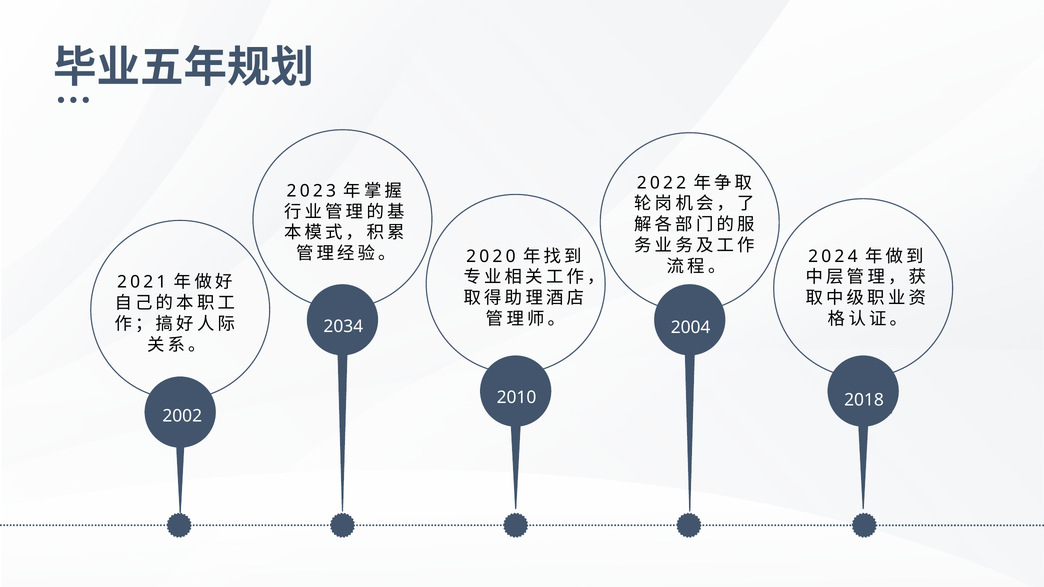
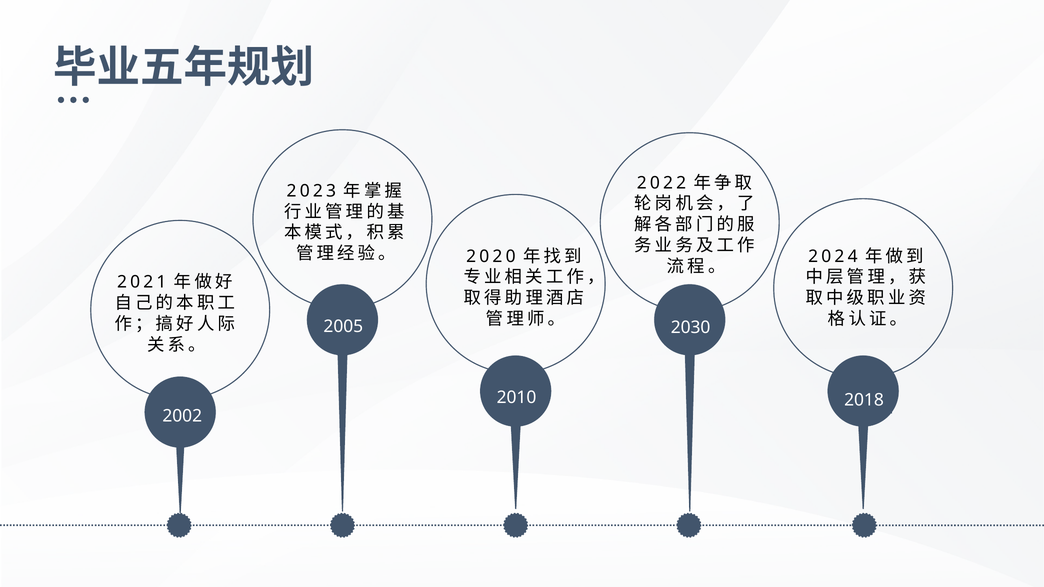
2034: 2034 -> 2005
2004: 2004 -> 2030
